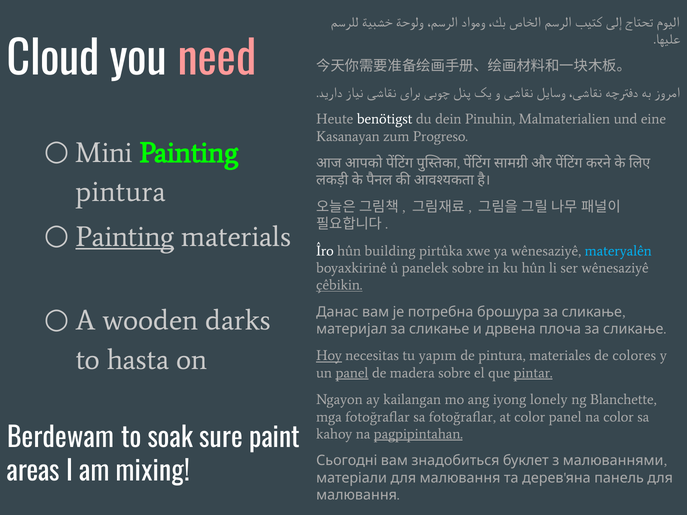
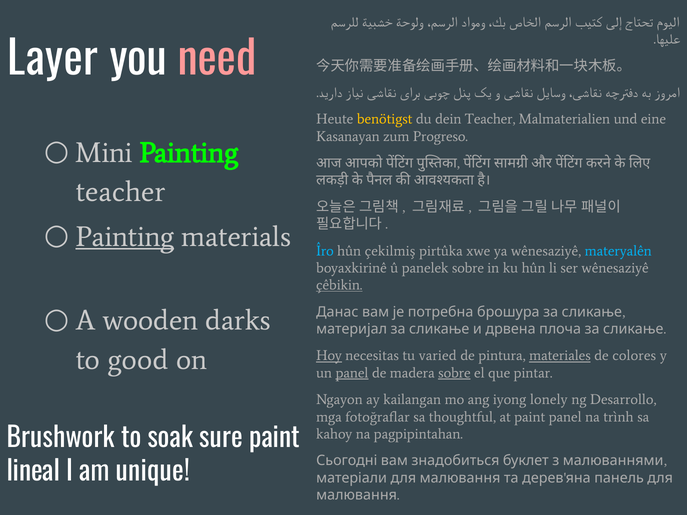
Cloud: Cloud -> Layer
benötigst colour: white -> yellow
dein Pinuhin: Pinuhin -> Teacher
pintura at (121, 192): pintura -> teacher
Îro colour: white -> light blue
building: building -> çekilmiş
hasta: hasta -> good
yapım: yapım -> varied
materiales underline: none -> present
sobre at (454, 373) underline: none -> present
pintar underline: present -> none
Blanchette: Blanchette -> Desarrollo
sa fotoğraflar: fotoğraflar -> thoughtful
at color: color -> paint
na color: color -> trình
pagpipintahan underline: present -> none
Berdewam: Berdewam -> Brushwork
areas: areas -> lineal
mixing: mixing -> unique
